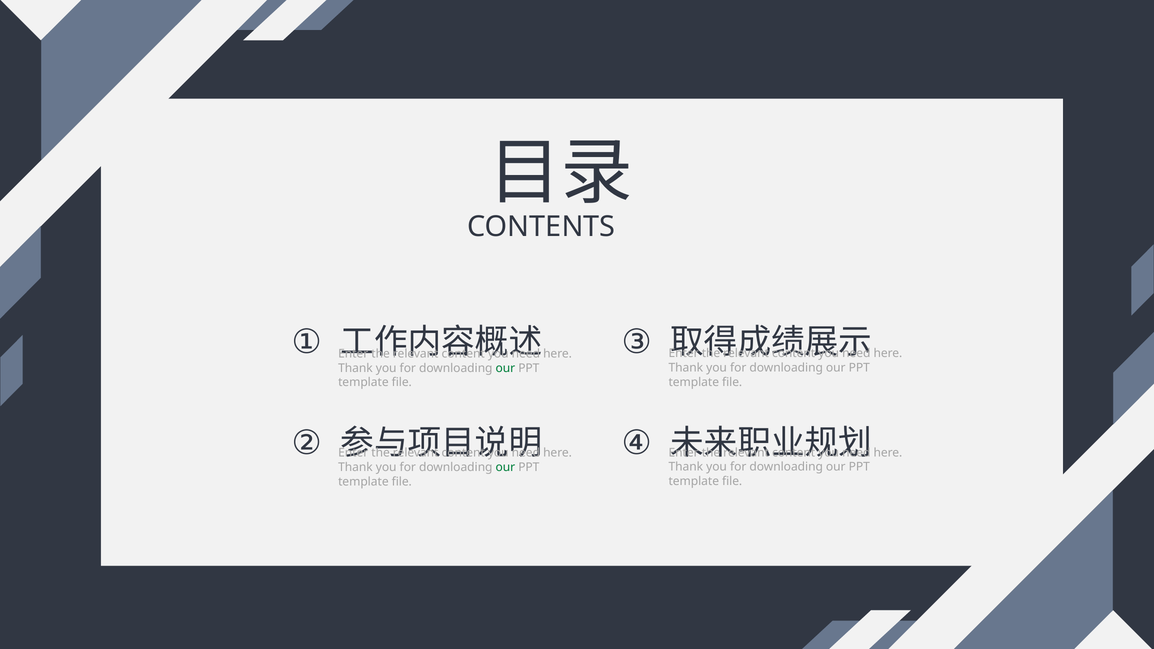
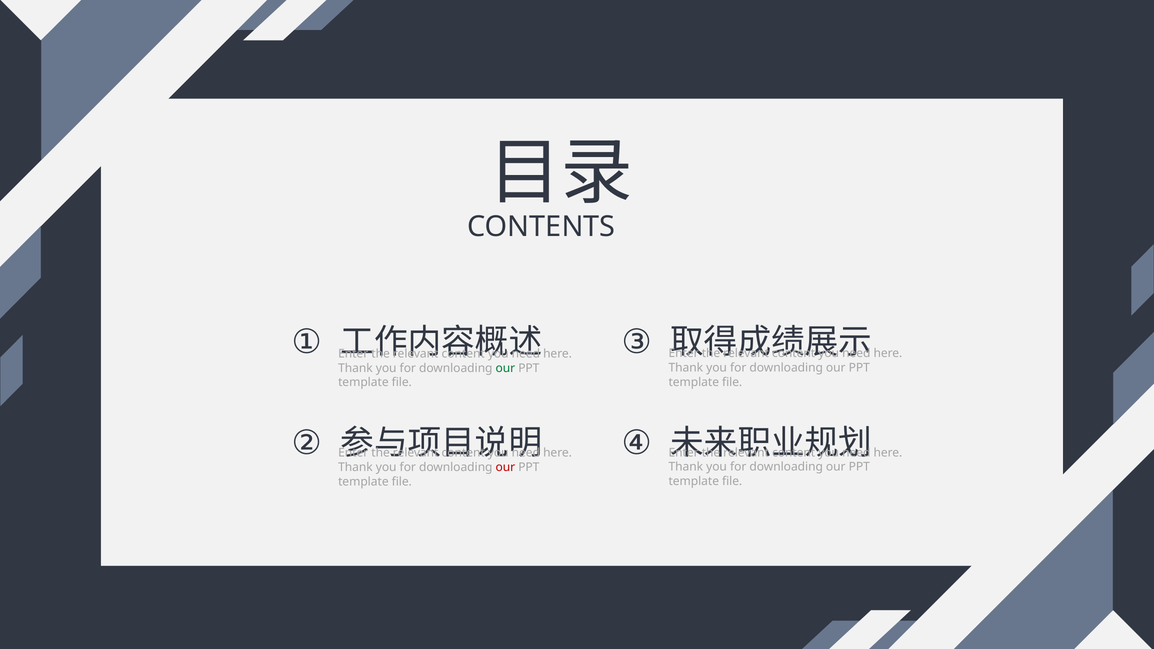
our at (505, 467) colour: green -> red
